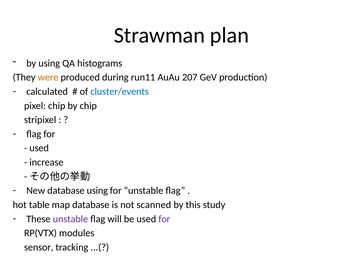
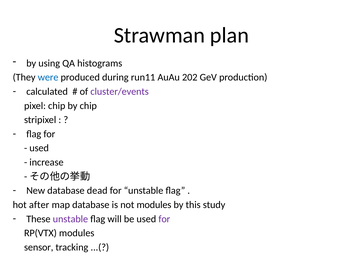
were colour: orange -> blue
207: 207 -> 202
cluster/events colour: blue -> purple
database using: using -> dead
table: table -> after
not scanned: scanned -> modules
